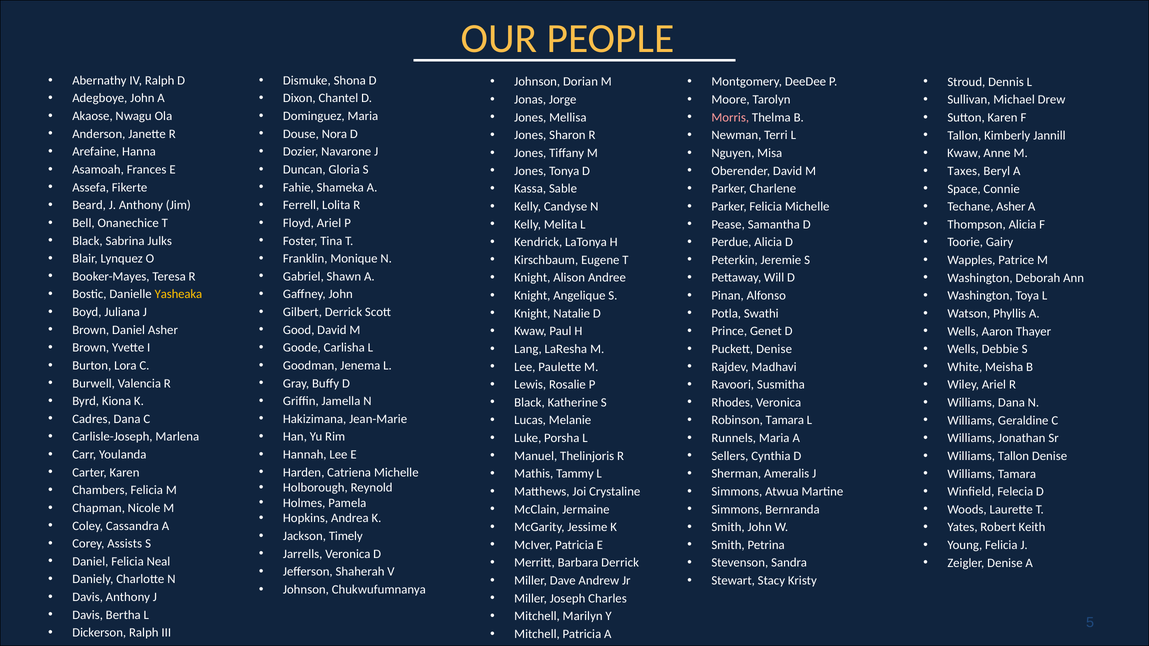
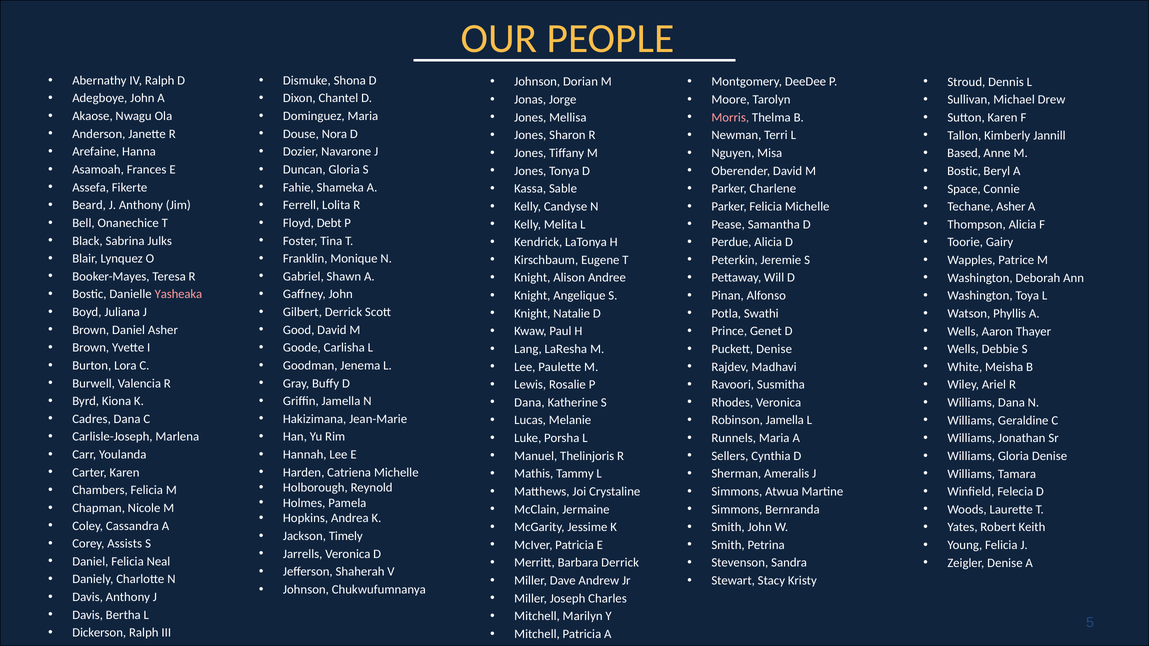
Kwaw at (964, 153): Kwaw -> Based
Taxes at (964, 171): Taxes -> Bostic
Floyd Ariel: Ariel -> Debt
Yasheaka colour: yellow -> pink
Black at (529, 403): Black -> Dana
Robinson Tamara: Tamara -> Jamella
Williams Tallon: Tallon -> Gloria
